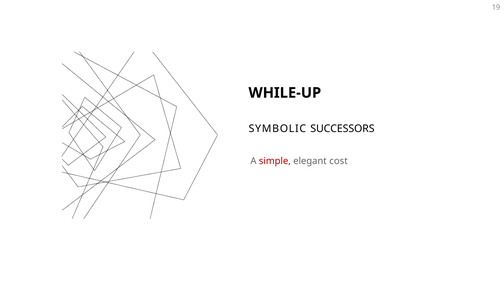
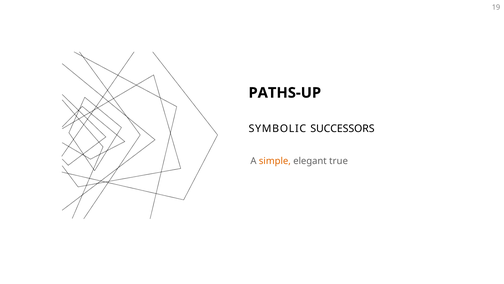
WHILE-UP: WHILE-UP -> PATHS-UP
simple colour: red -> orange
cost: cost -> true
